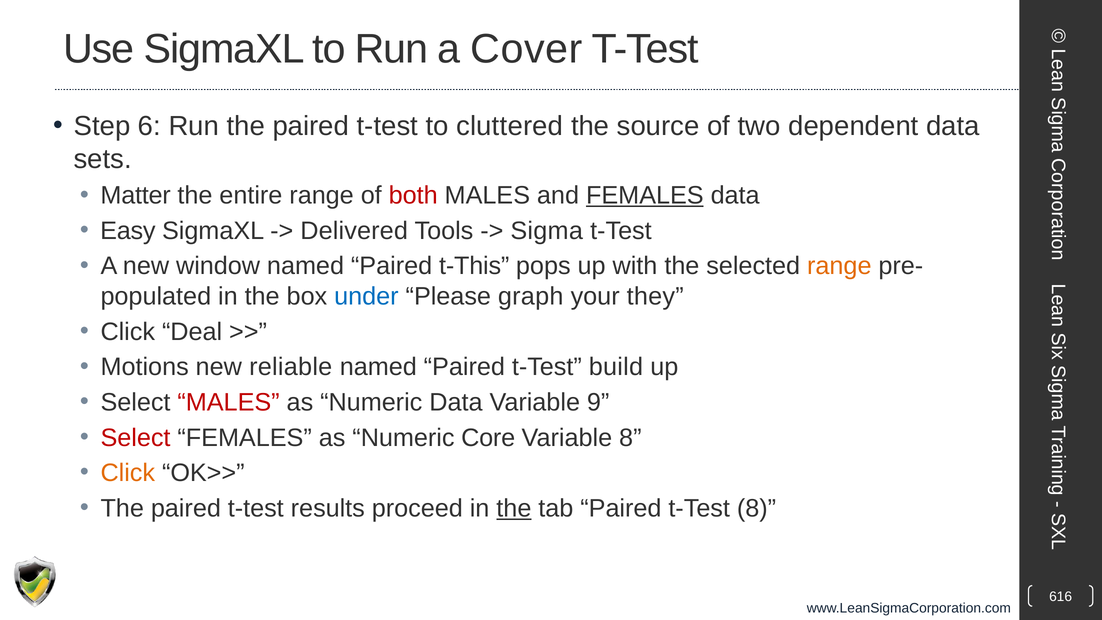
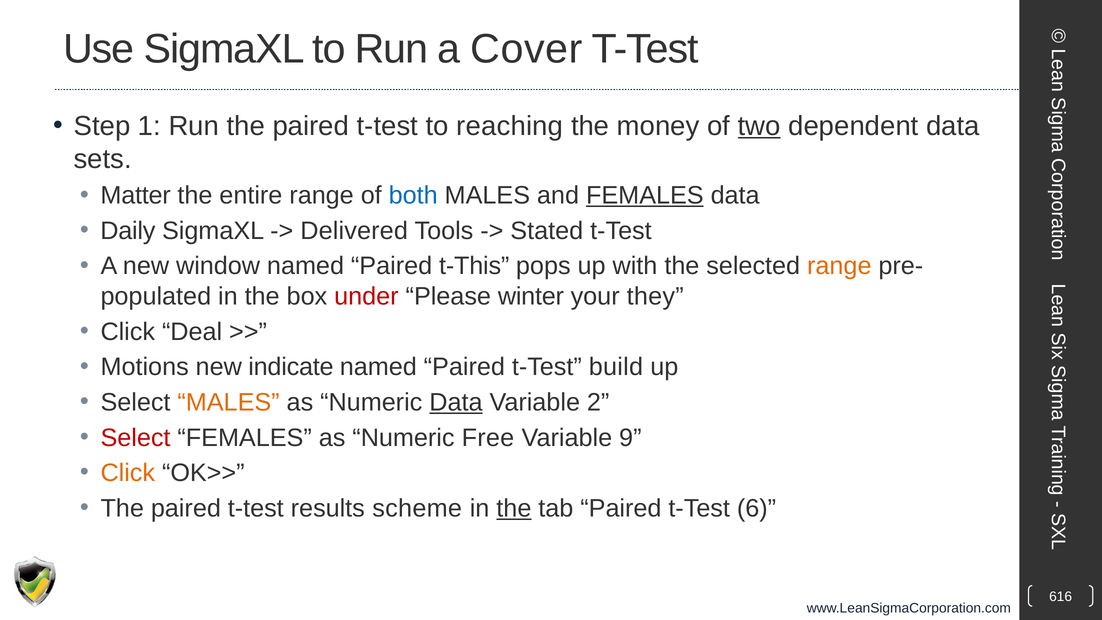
6: 6 -> 1
cluttered: cluttered -> reaching
source: source -> money
two underline: none -> present
both colour: red -> blue
Easy: Easy -> Daily
Sigma: Sigma -> Stated
under colour: blue -> red
graph: graph -> winter
reliable: reliable -> indicate
MALES at (229, 402) colour: red -> orange
Data at (456, 402) underline: none -> present
9: 9 -> 2
Core: Core -> Free
Variable 8: 8 -> 9
proceed: proceed -> scheme
t-Test 8: 8 -> 6
